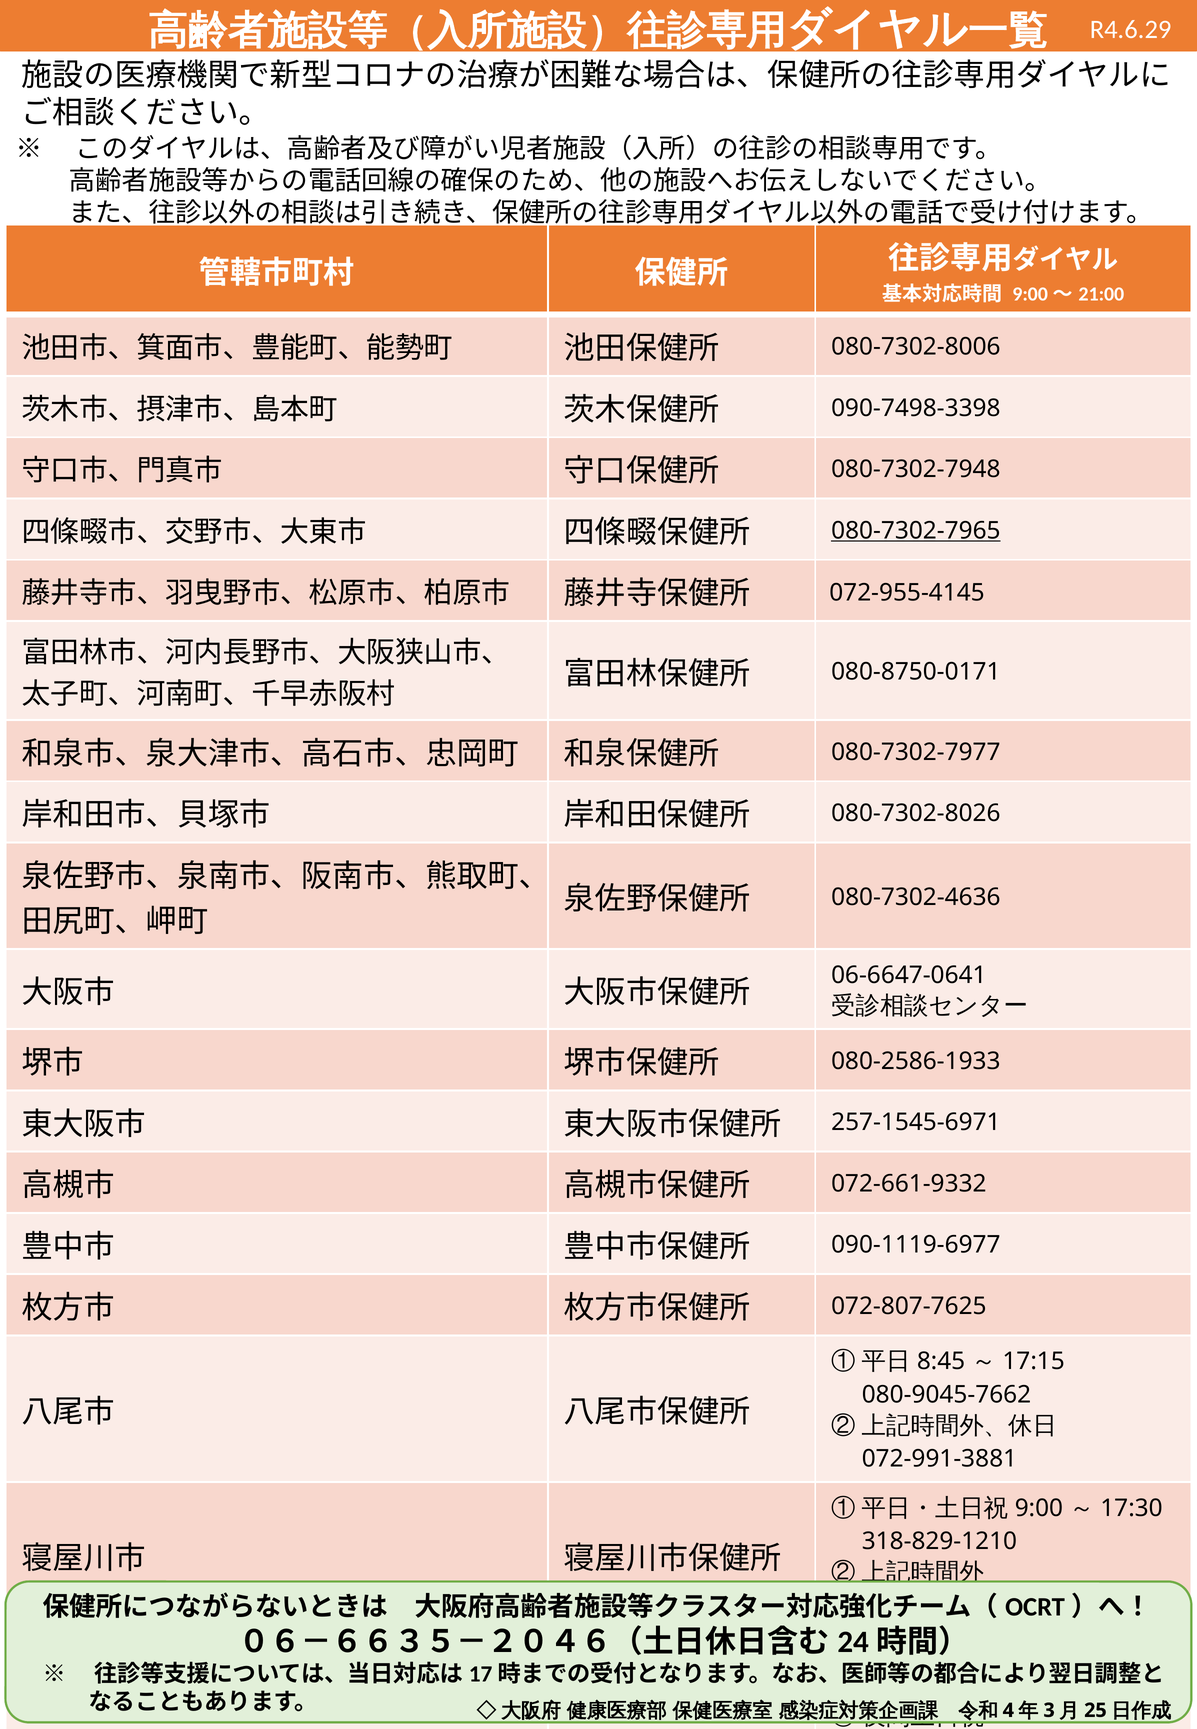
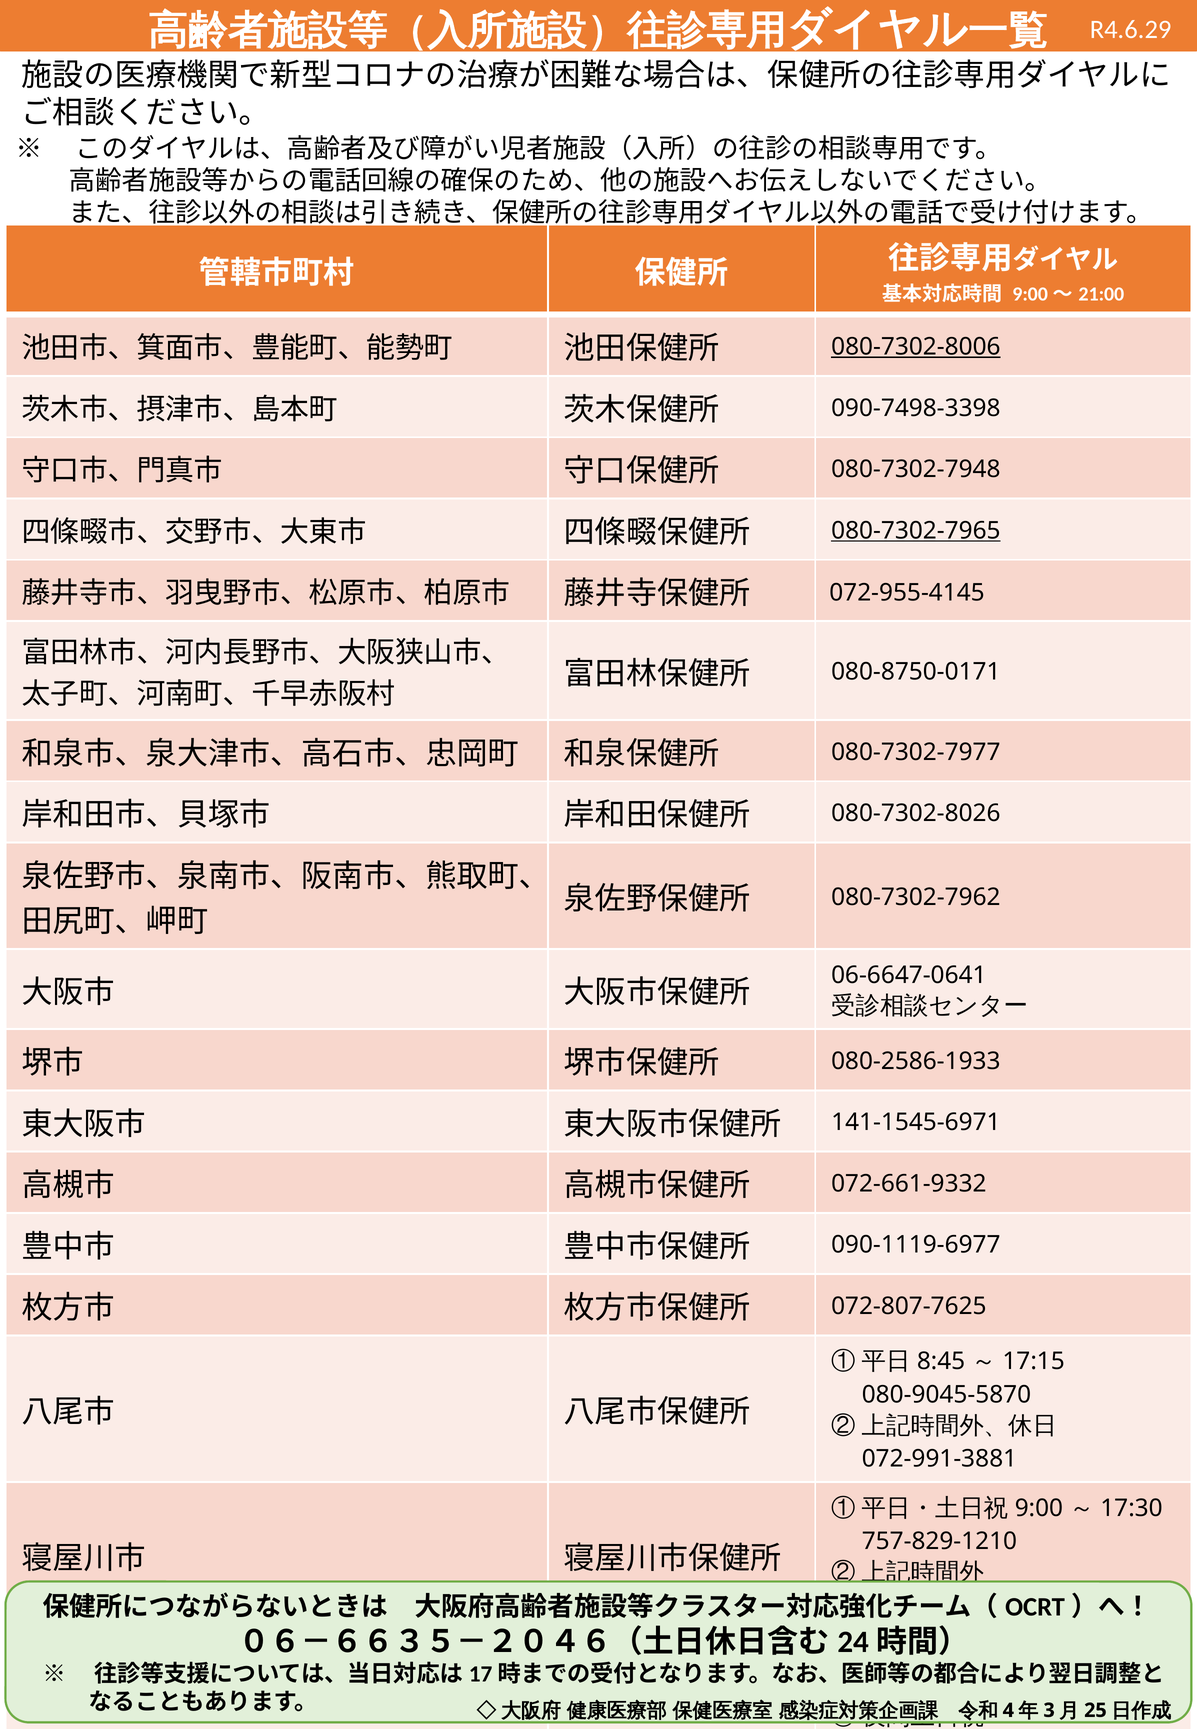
080-7302-8006 underline: none -> present
080-7302-4636: 080-7302-4636 -> 080-7302-7962
257-1545-6971: 257-1545-6971 -> 141-1545-6971
080-9045-7662: 080-9045-7662 -> 080-9045-5870
318-829-1210: 318-829-1210 -> 757-829-1210
